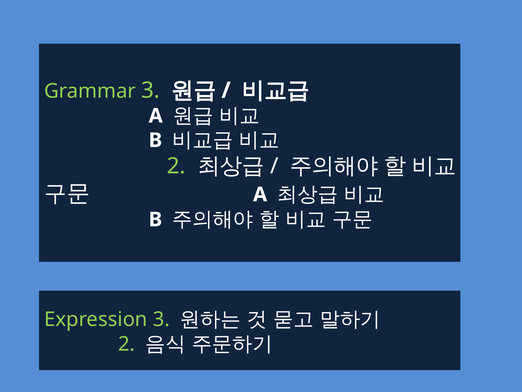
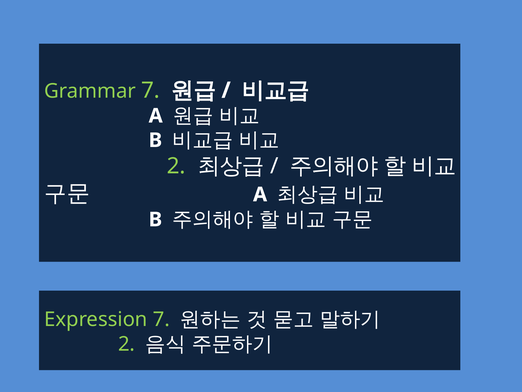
Grammar 3: 3 -> 7
Expression 3: 3 -> 7
